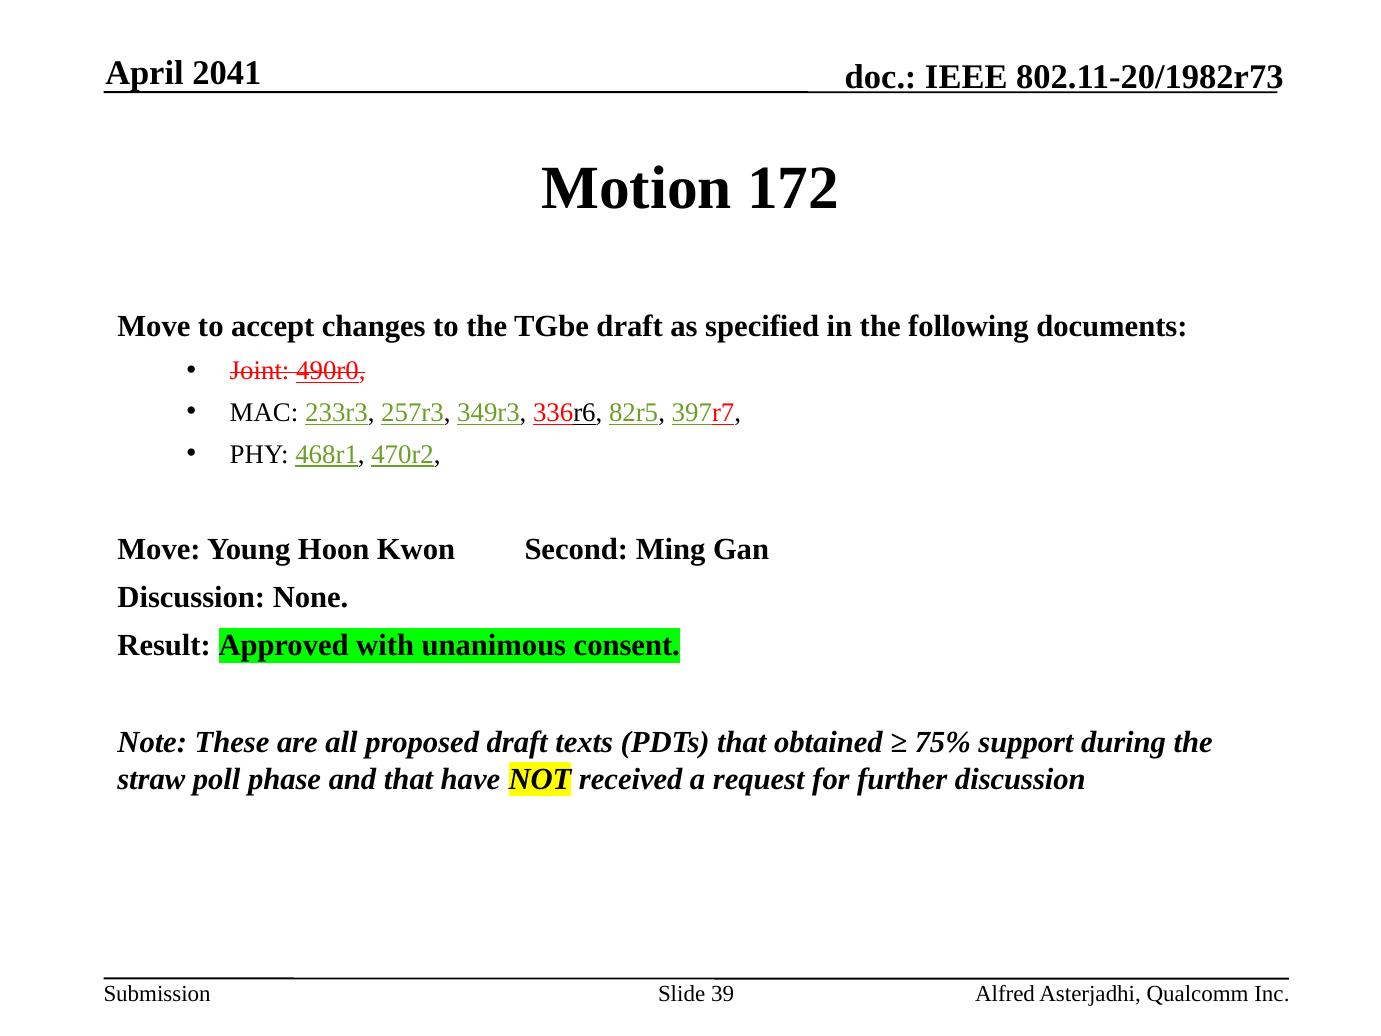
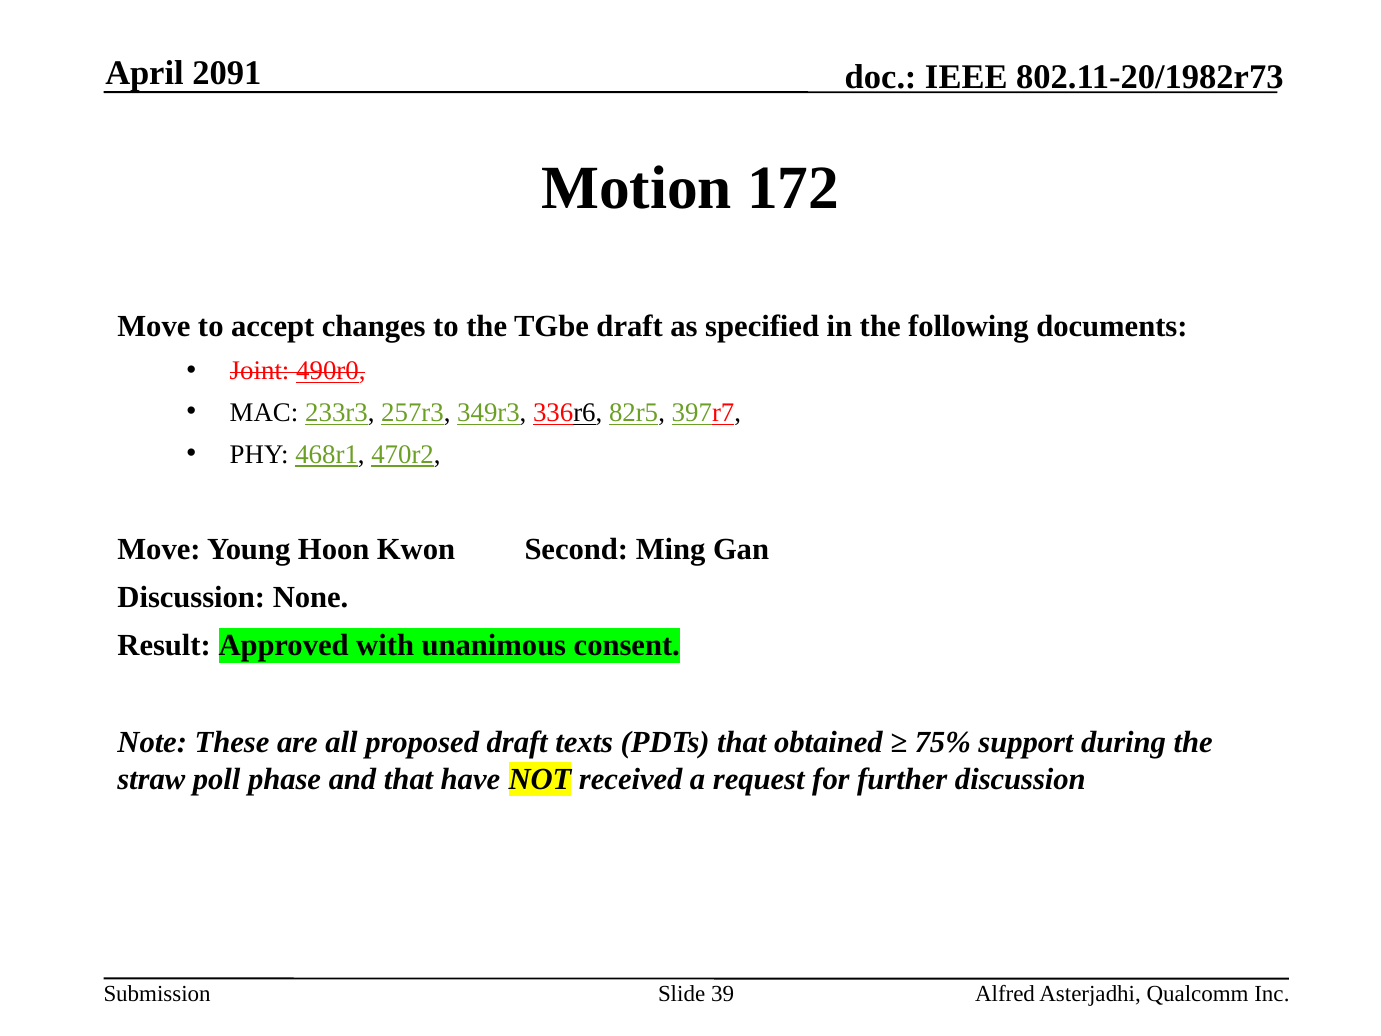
2041: 2041 -> 2091
